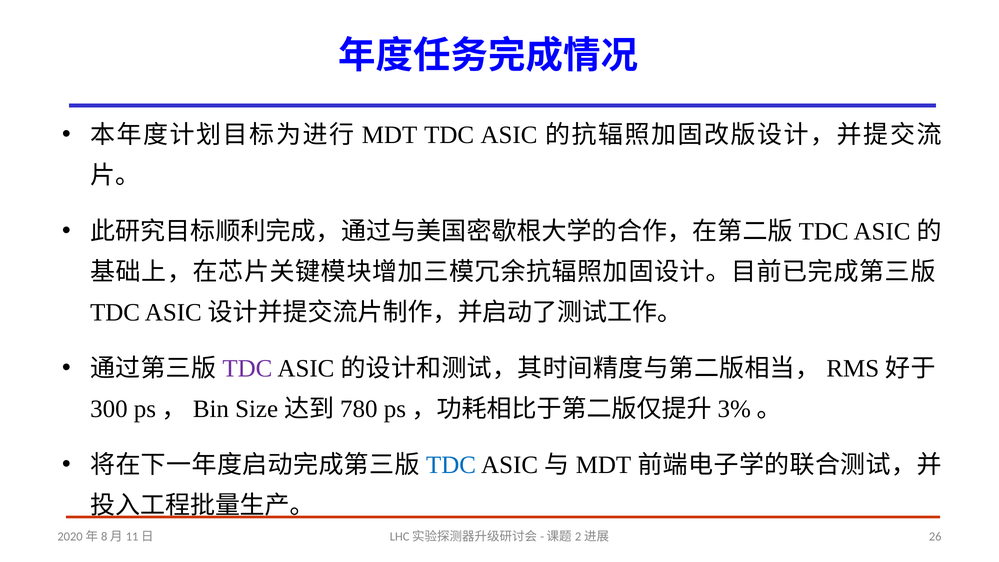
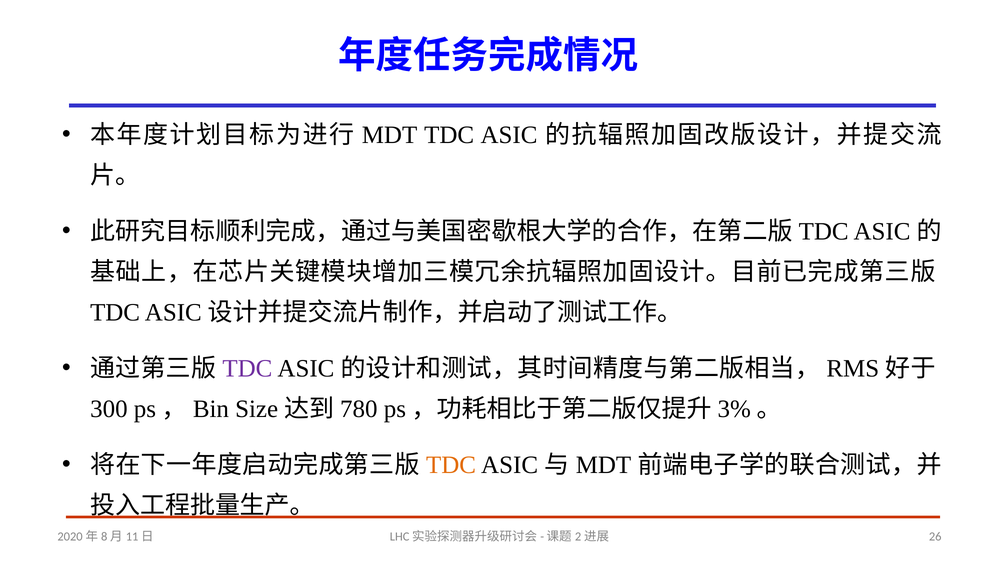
TDC at (451, 465) colour: blue -> orange
